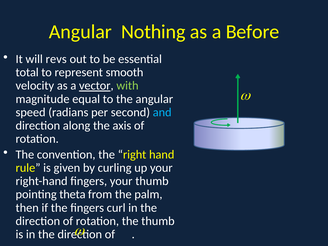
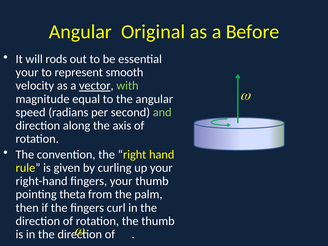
Nothing: Nothing -> Original
revs: revs -> rods
total at (27, 72): total -> your
and colour: light blue -> light green
